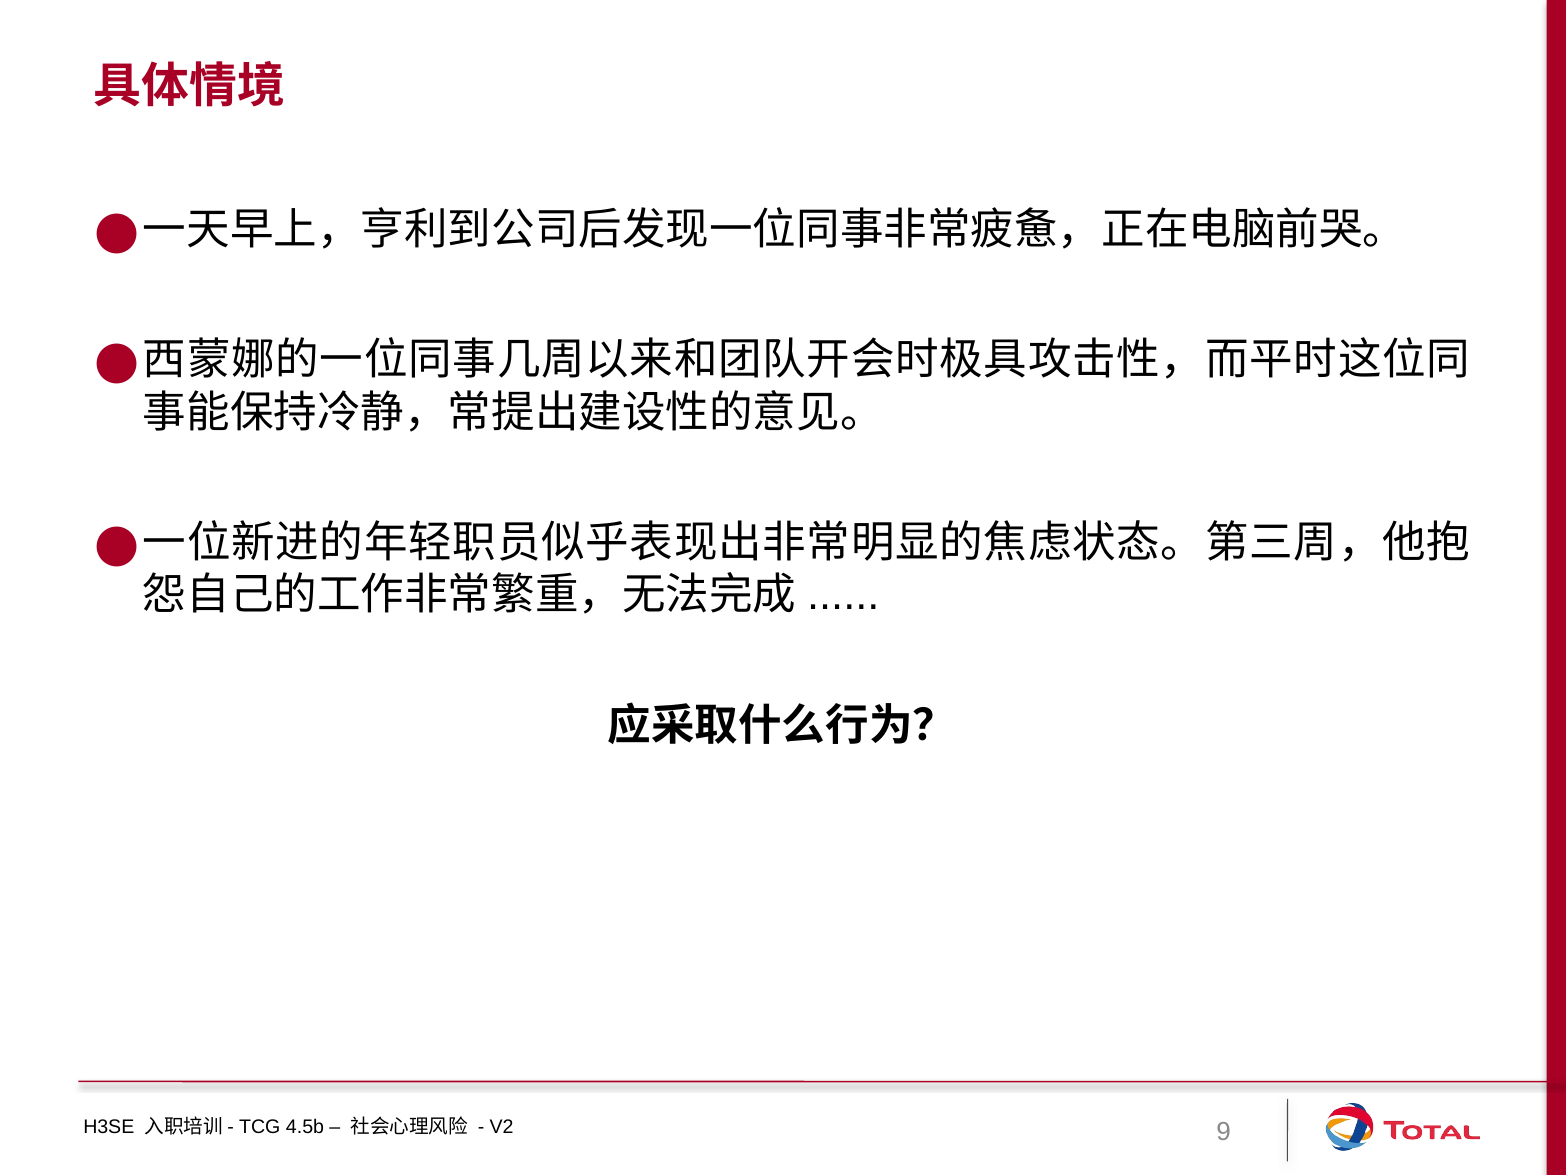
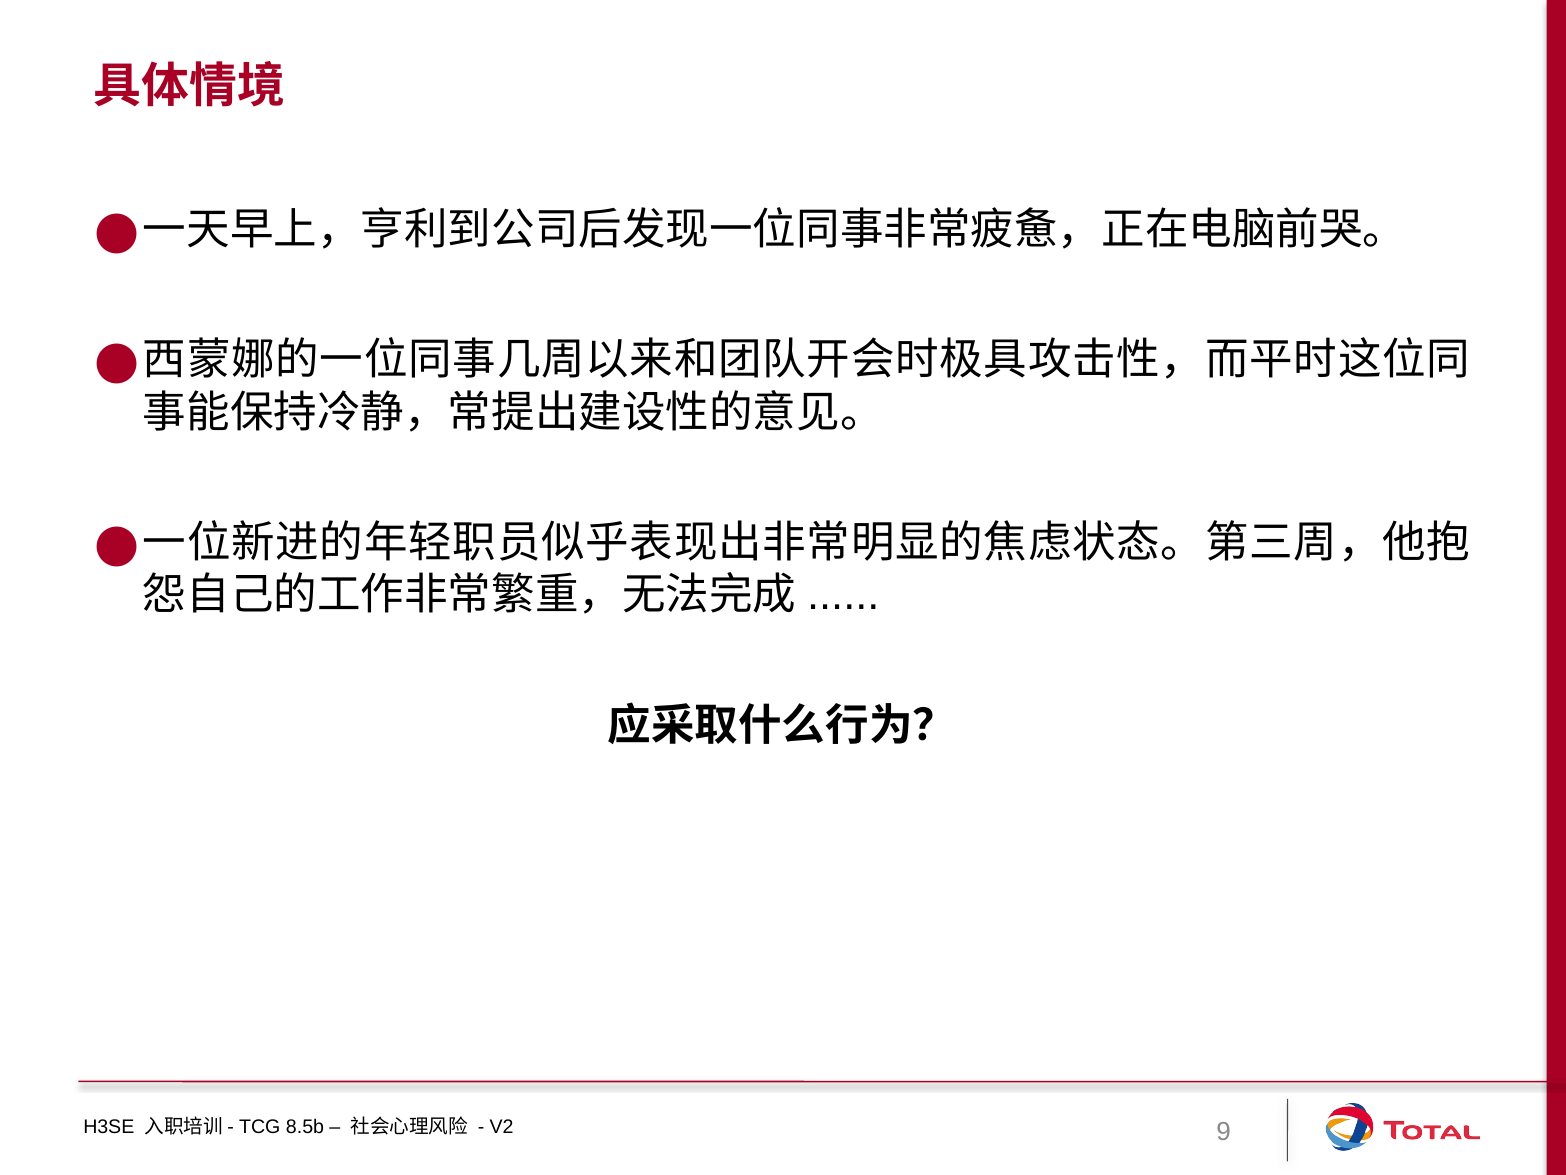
4.5b: 4.5b -> 8.5b
